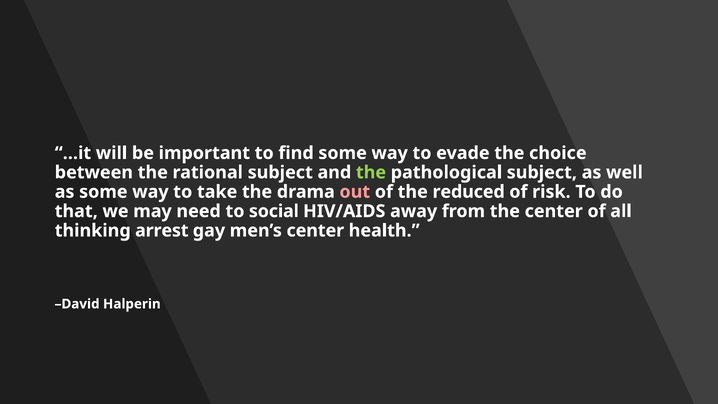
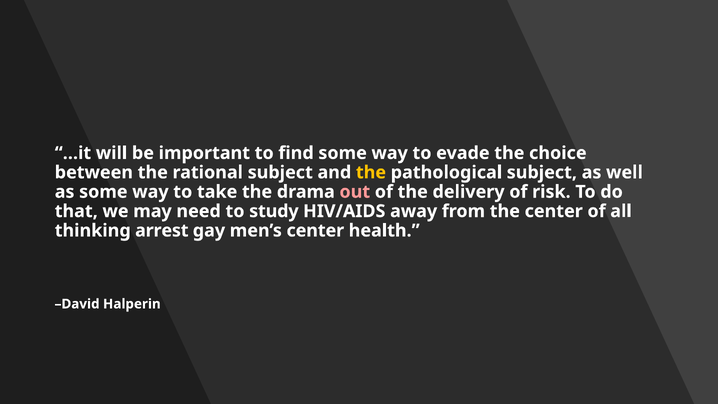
the at (371, 172) colour: light green -> yellow
reduced: reduced -> delivery
social: social -> study
